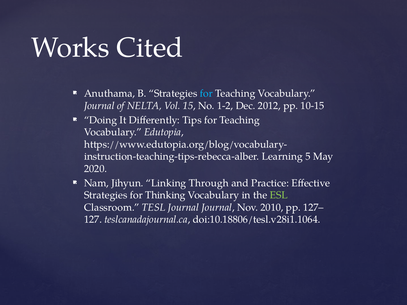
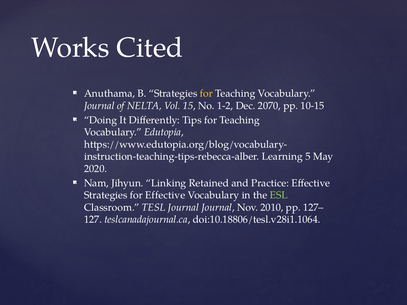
for at (206, 94) colour: light blue -> yellow
2012: 2012 -> 2070
Through: Through -> Retained
for Thinking: Thinking -> Effective
